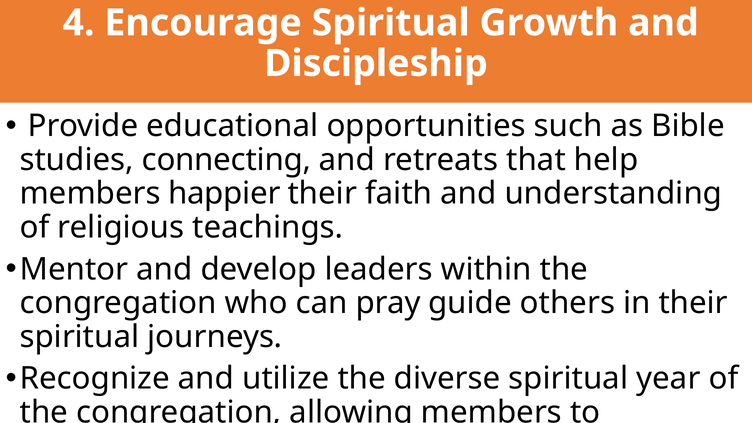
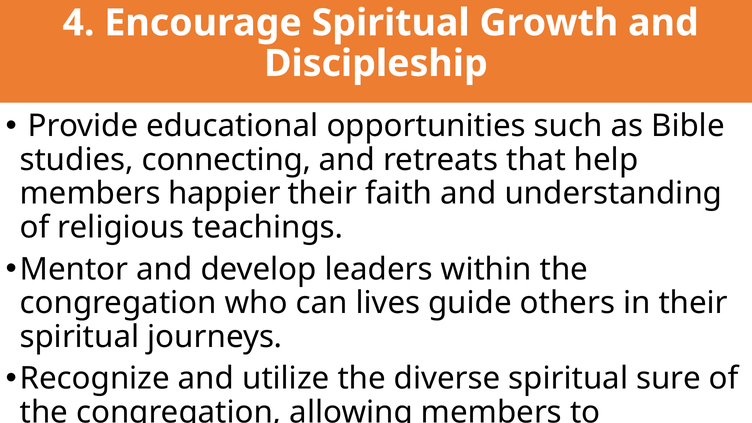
pray: pray -> lives
year: year -> sure
